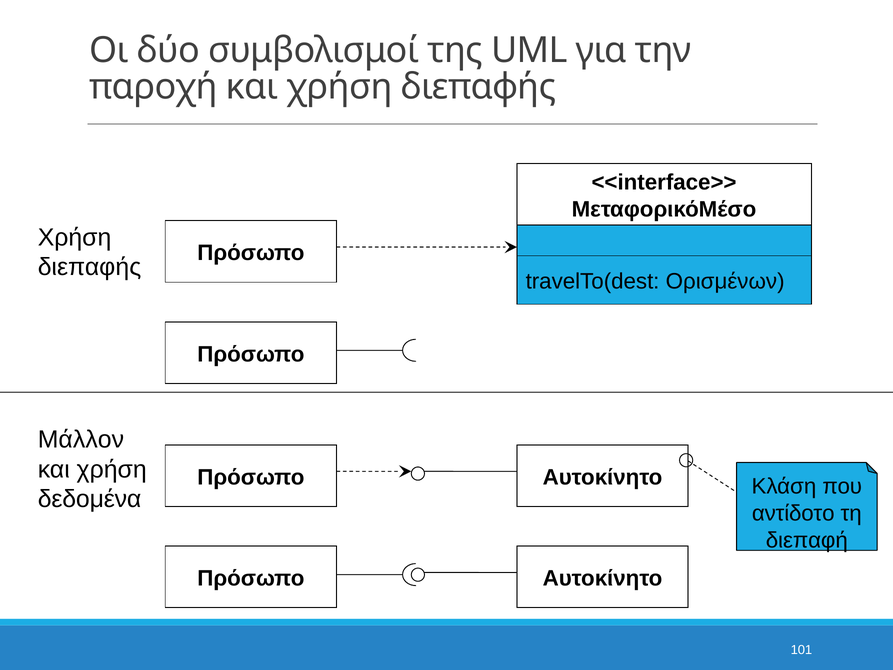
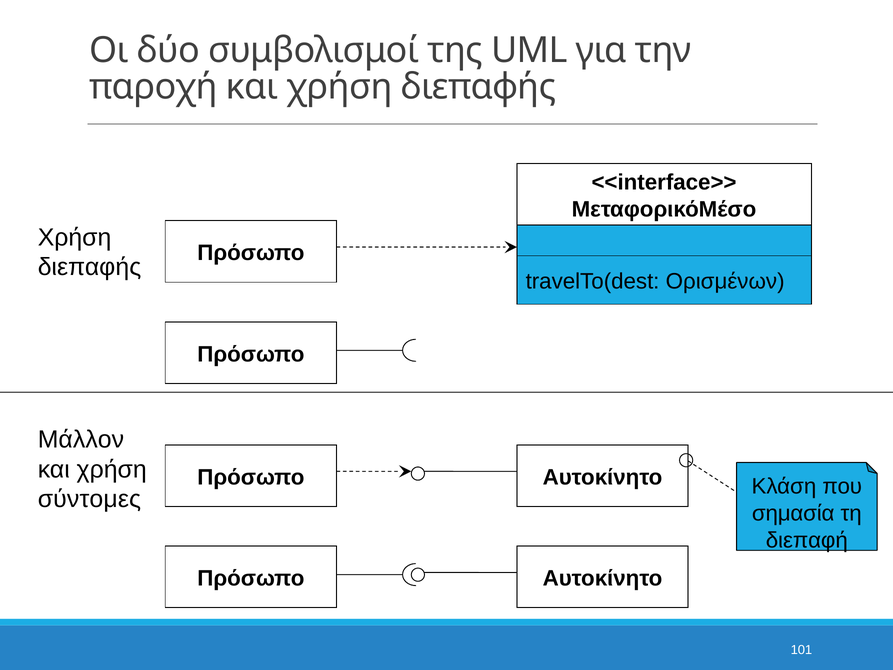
δεδομένα: δεδομένα -> σύντομες
αντίδοτο: αντίδοτο -> σημασία
